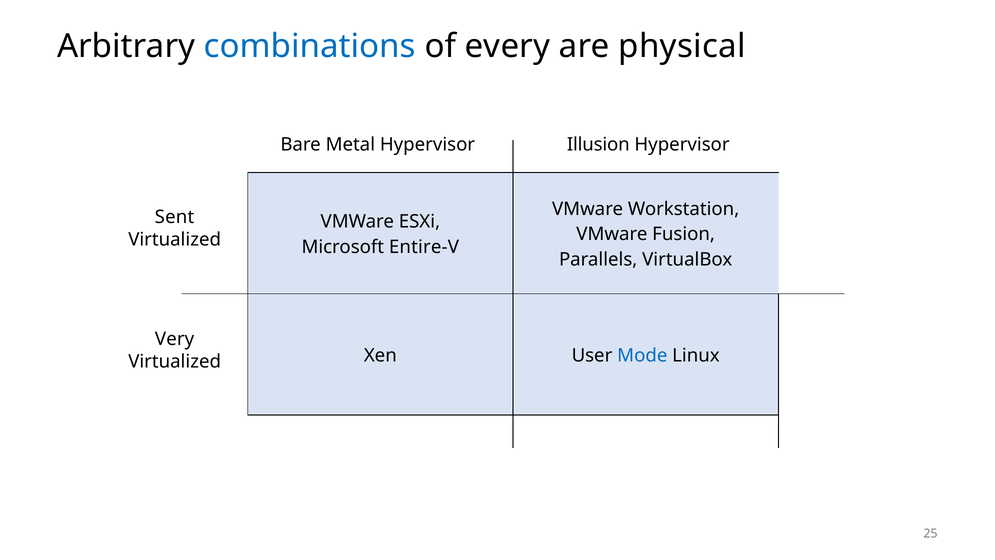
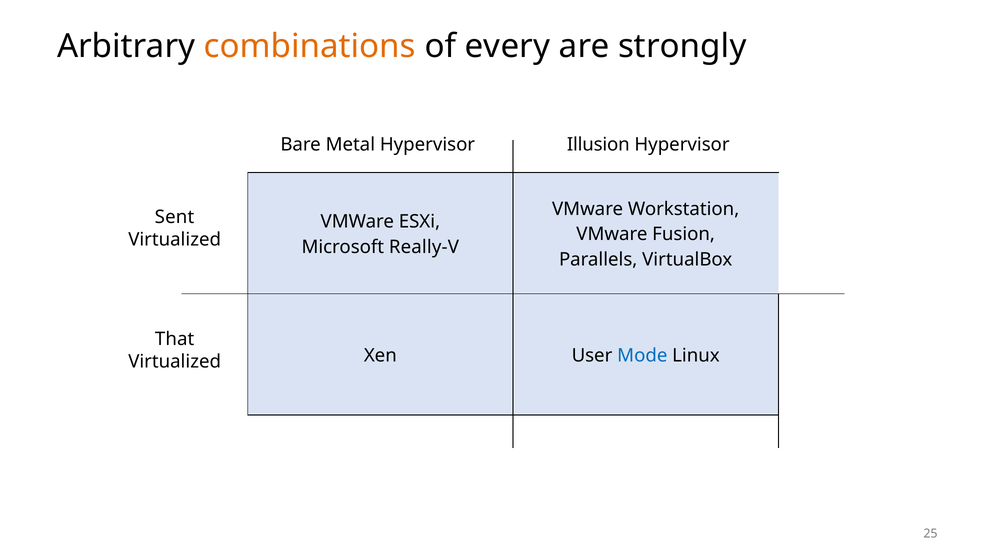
combinations colour: blue -> orange
physical: physical -> strongly
Entire-V: Entire-V -> Really-V
Very: Very -> That
